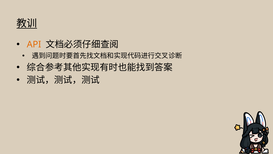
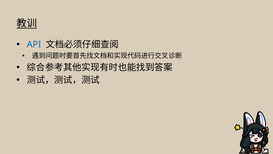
API colour: orange -> blue
